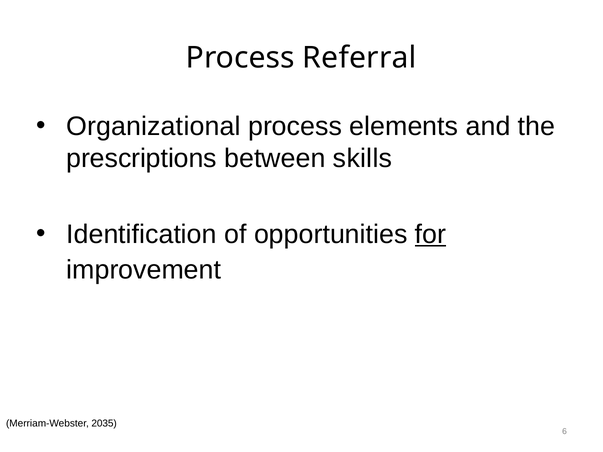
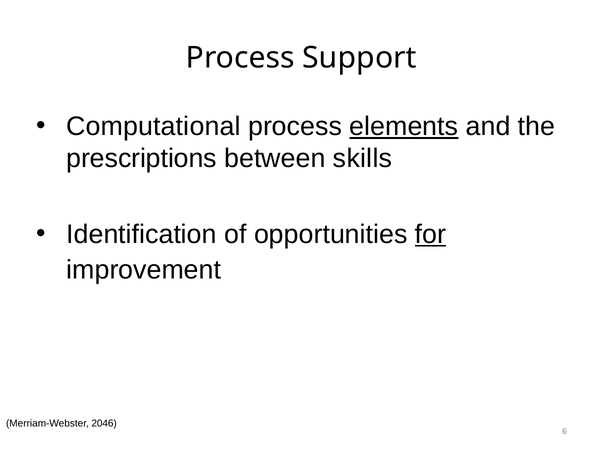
Referral: Referral -> Support
Organizational: Organizational -> Computational
elements underline: none -> present
2035: 2035 -> 2046
